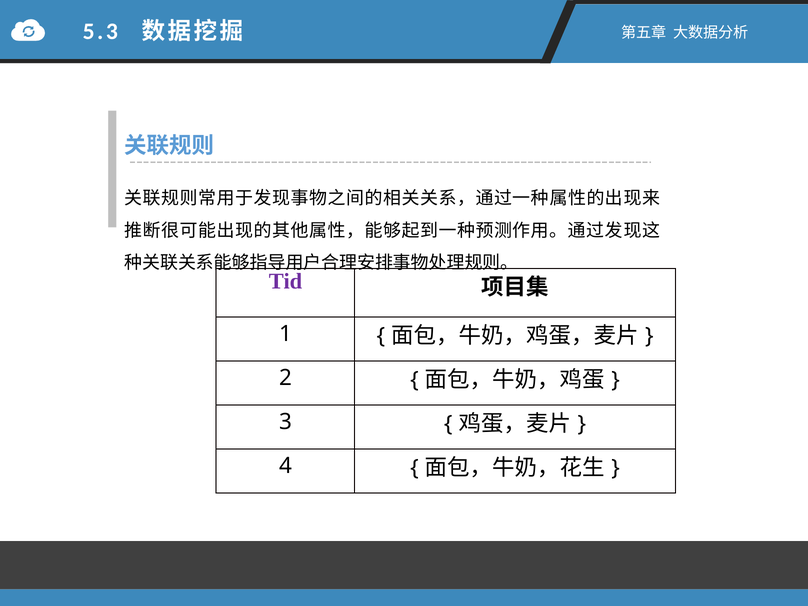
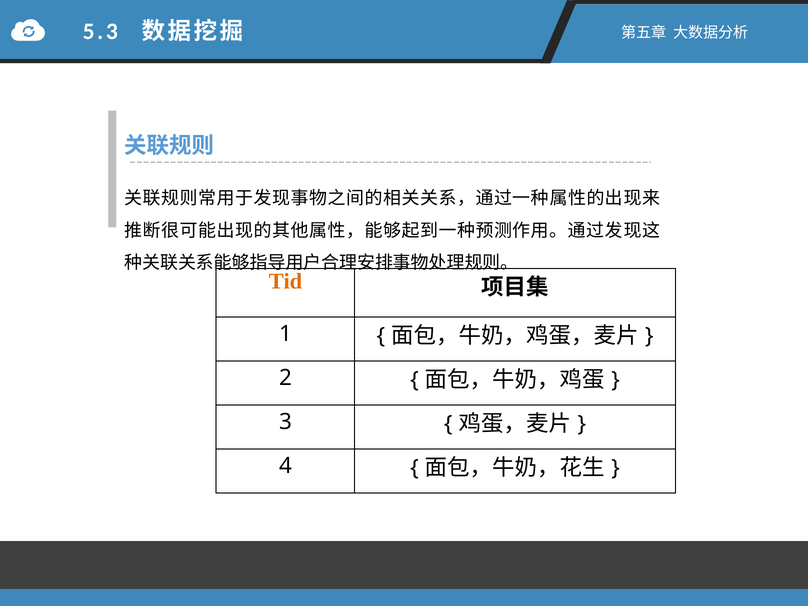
Tid colour: purple -> orange
